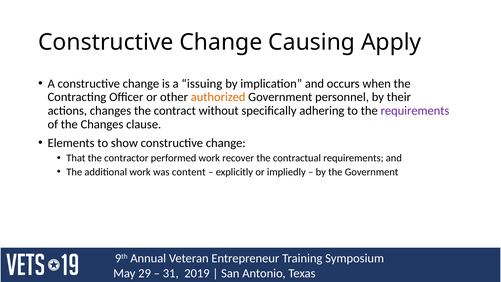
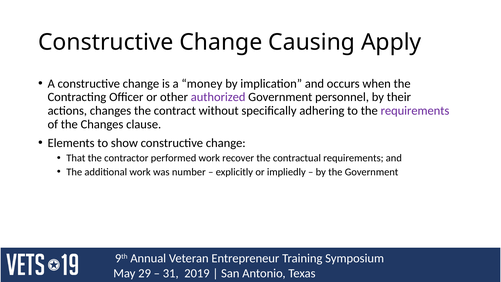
issuing: issuing -> money
authorized colour: orange -> purple
content: content -> number
